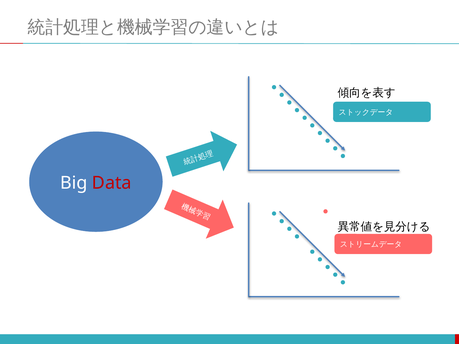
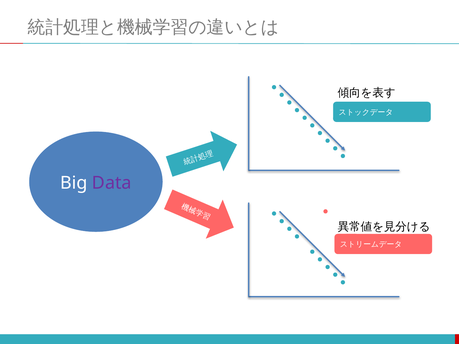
Data colour: red -> purple
